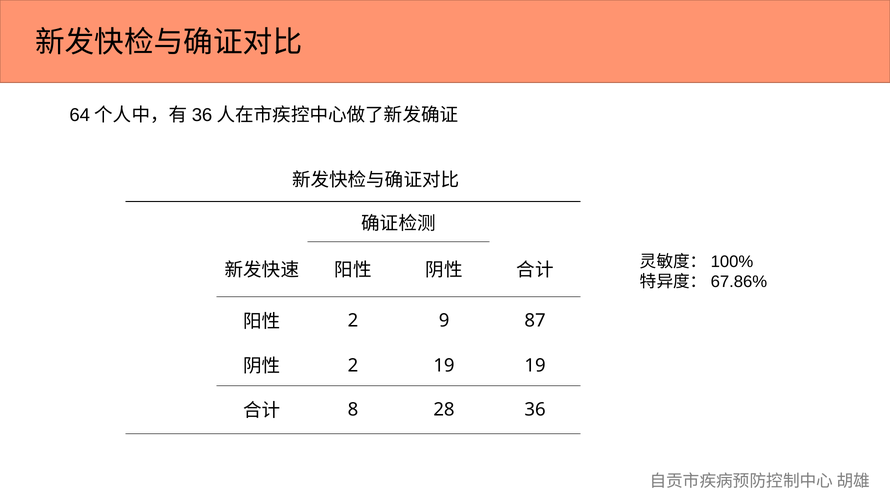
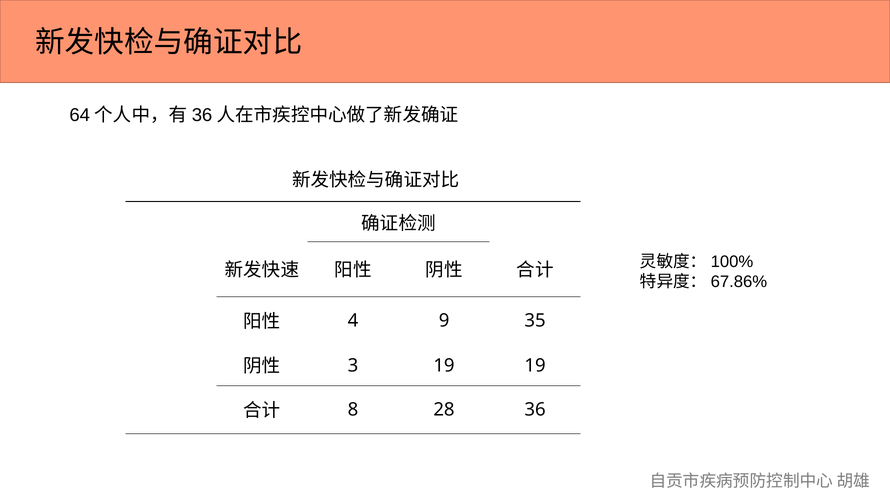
2 at (353, 321): 2 -> 4
87: 87 -> 35
2 at (353, 366): 2 -> 3
